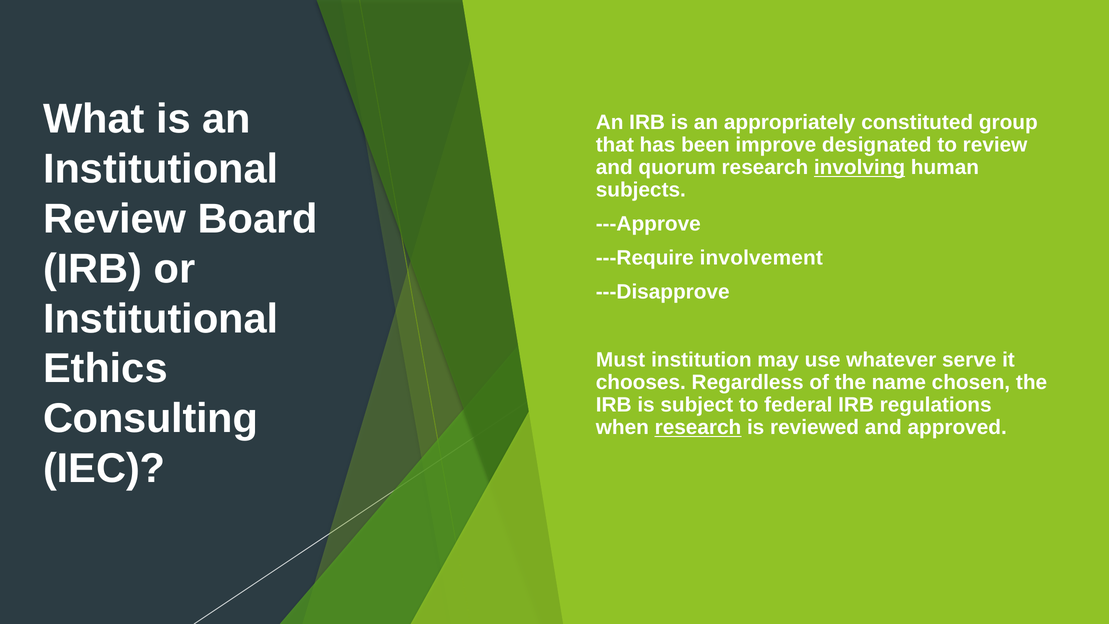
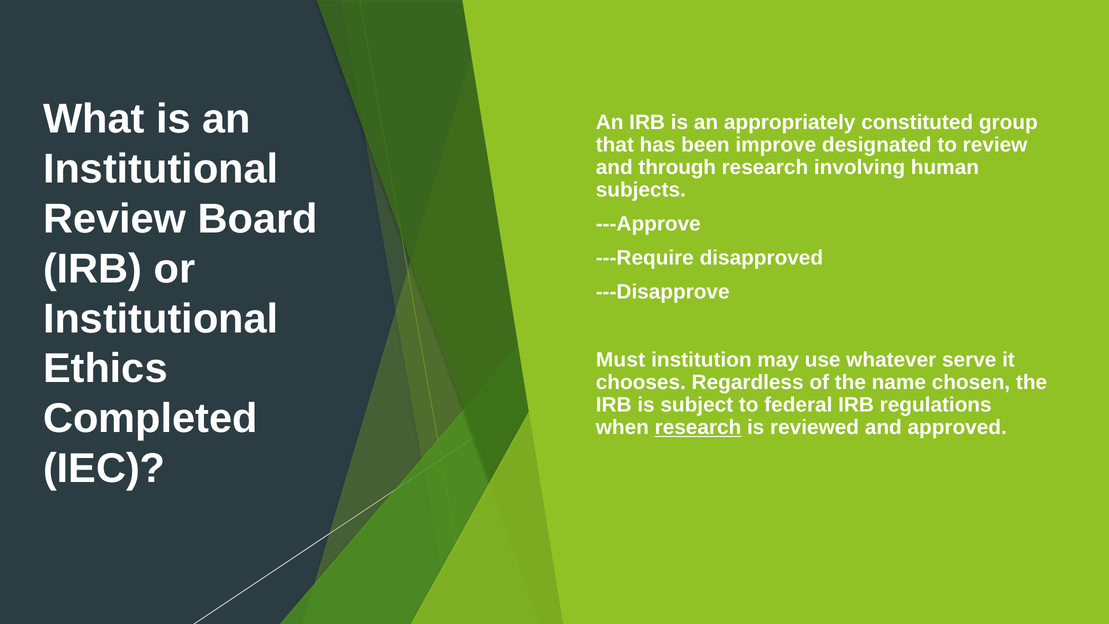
quorum: quorum -> through
involving underline: present -> none
involvement: involvement -> disapproved
Consulting: Consulting -> Completed
